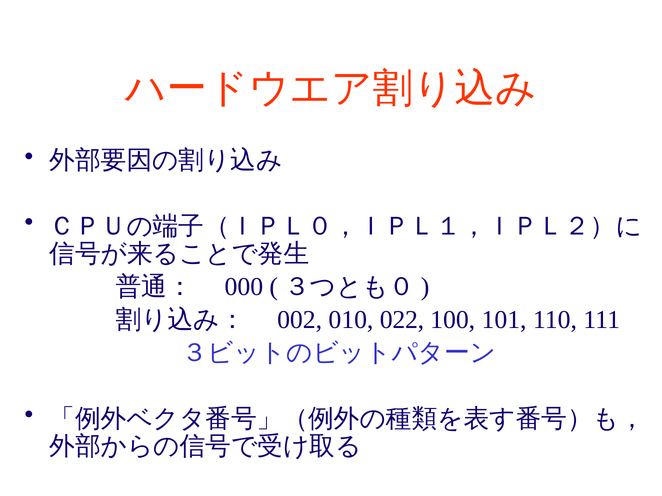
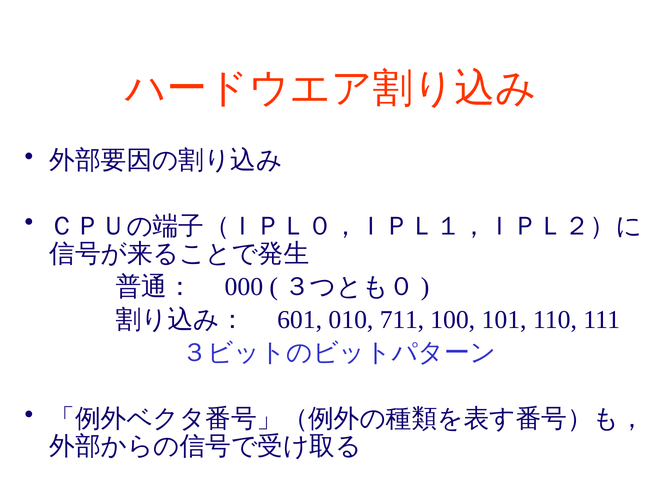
002: 002 -> 601
022: 022 -> 711
